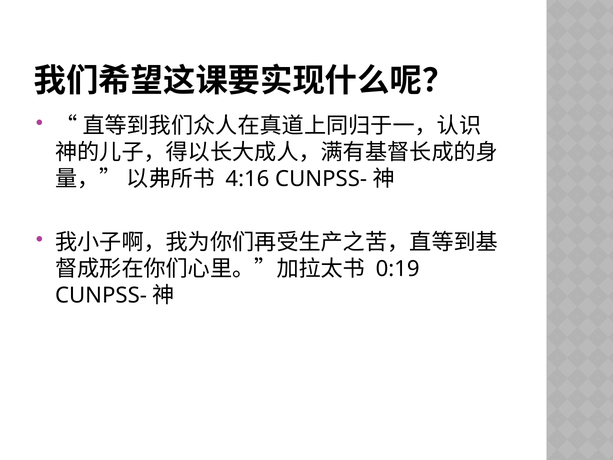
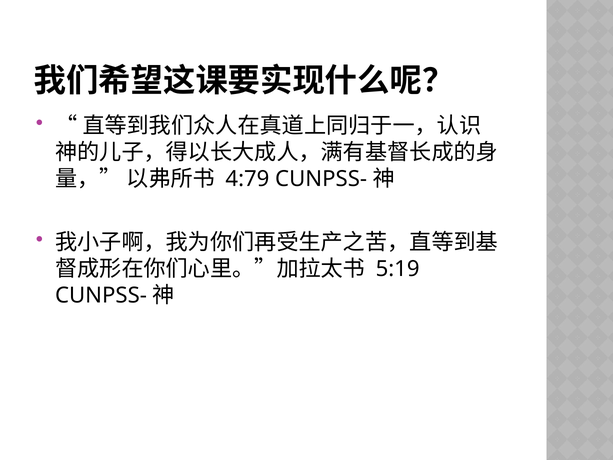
4:16: 4:16 -> 4:79
0:19: 0:19 -> 5:19
